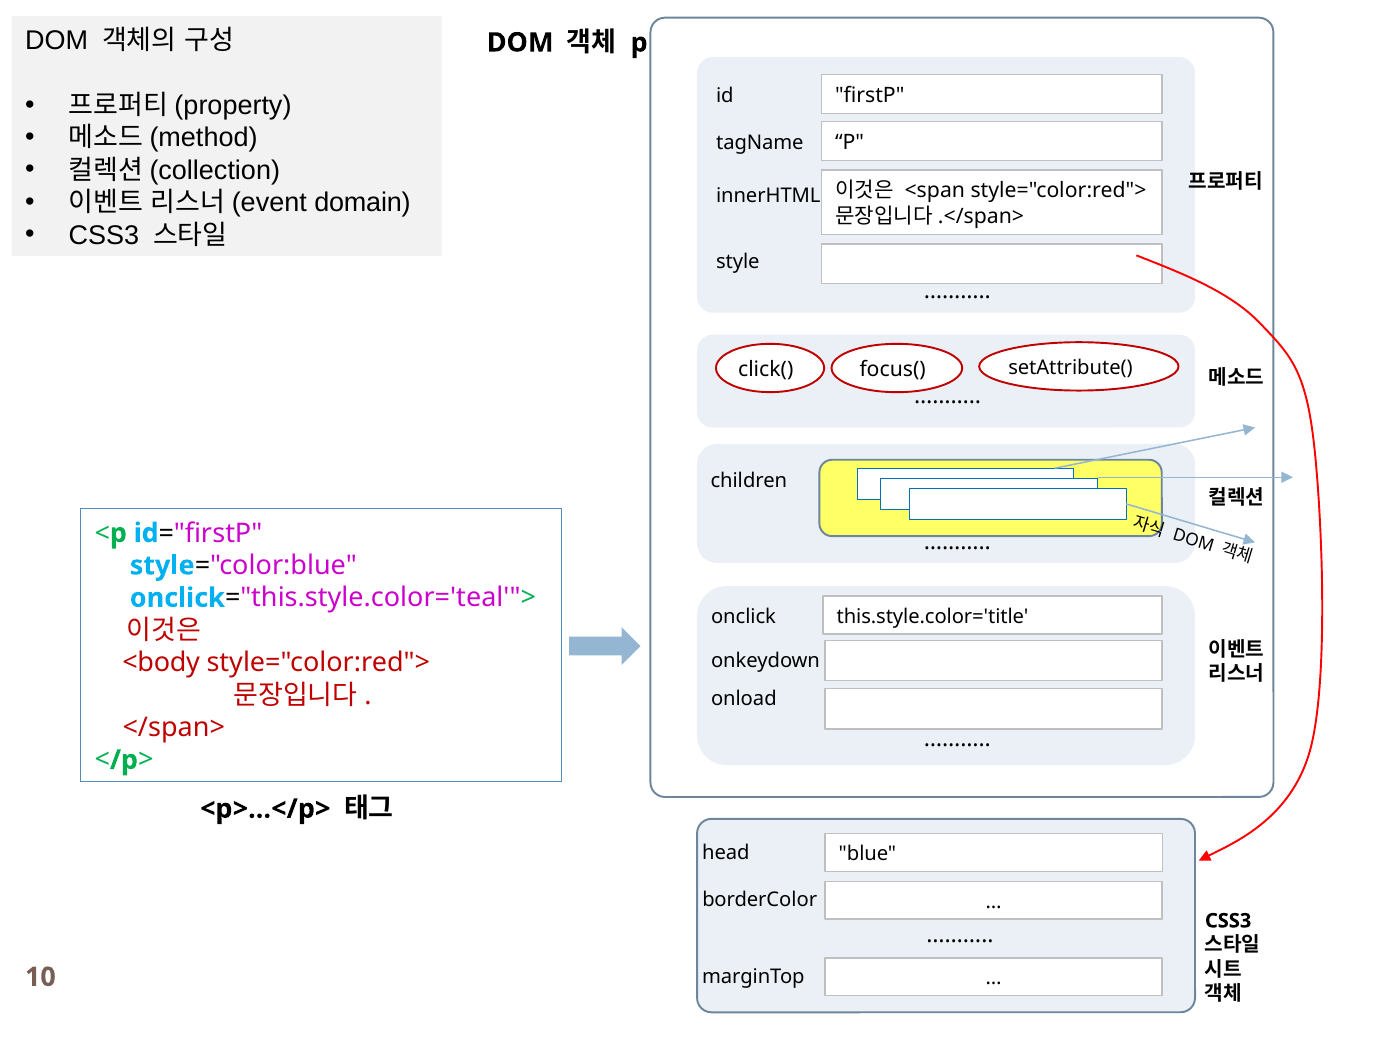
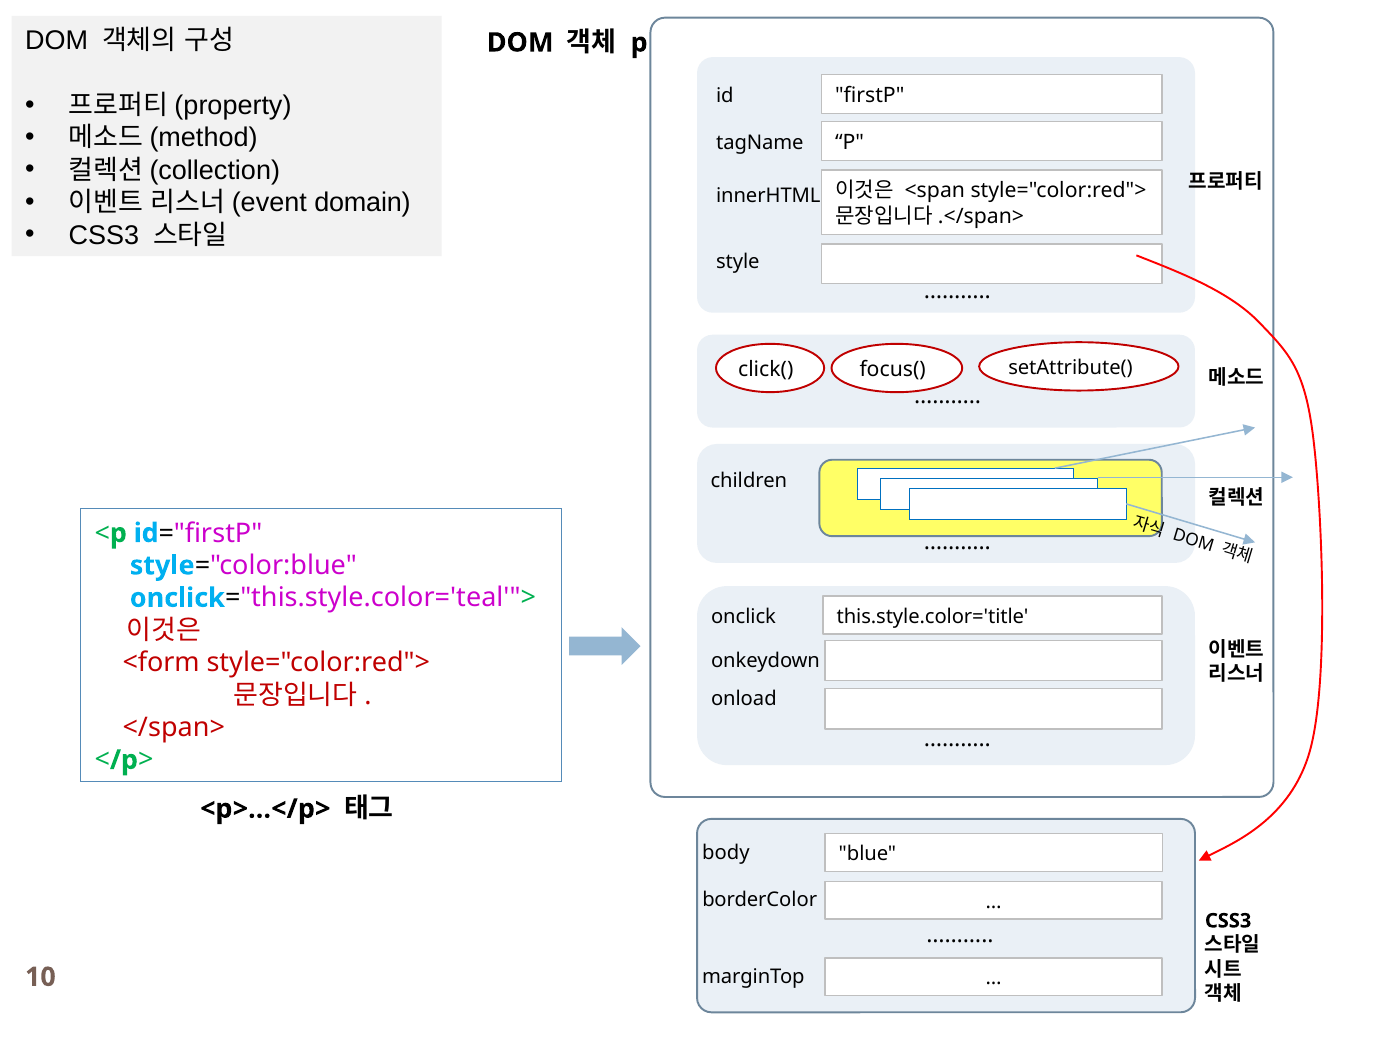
<body: <body -> <form
head: head -> body
